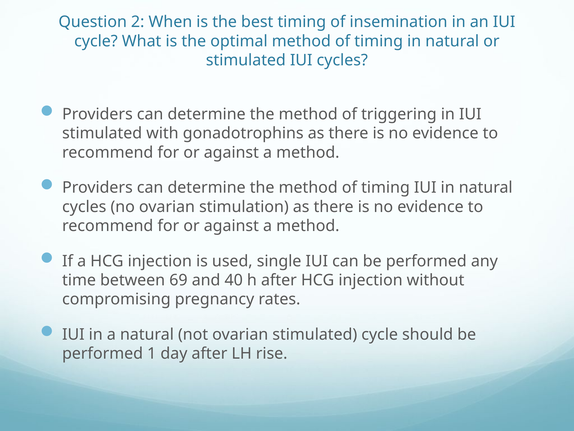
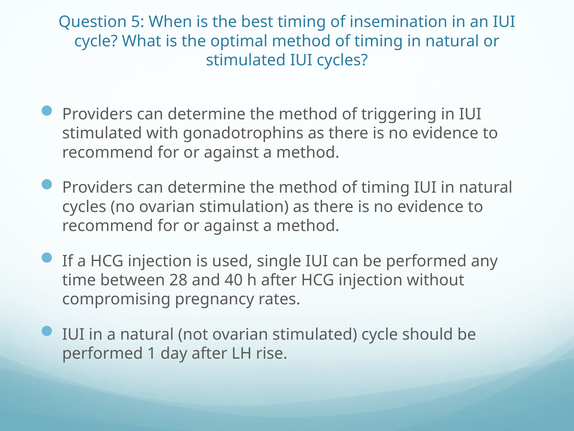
2: 2 -> 5
69: 69 -> 28
